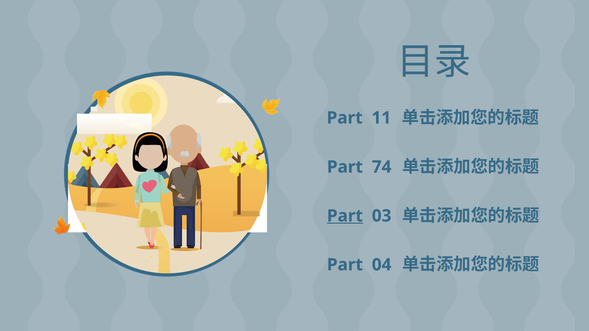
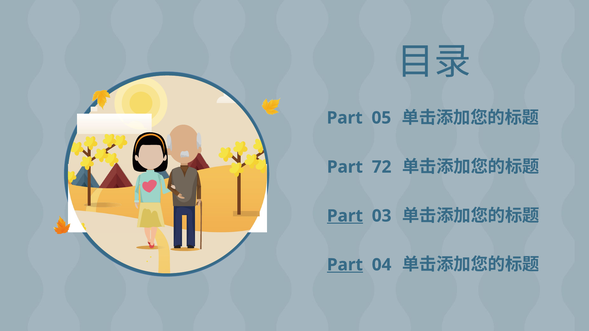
11: 11 -> 05
74: 74 -> 72
Part at (345, 265) underline: none -> present
